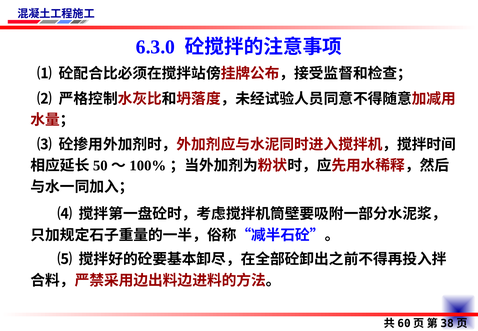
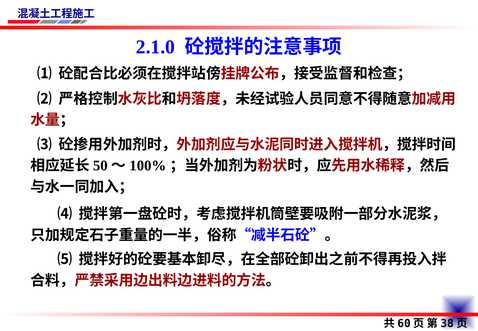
6.3.0: 6.3.0 -> 2.1.0
